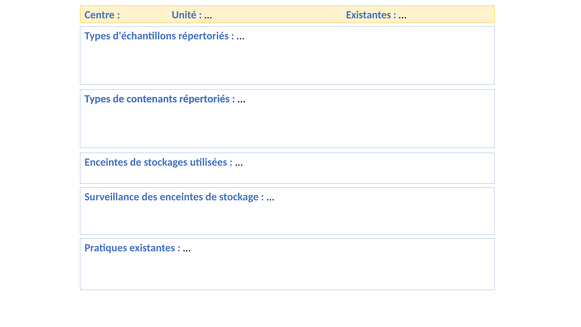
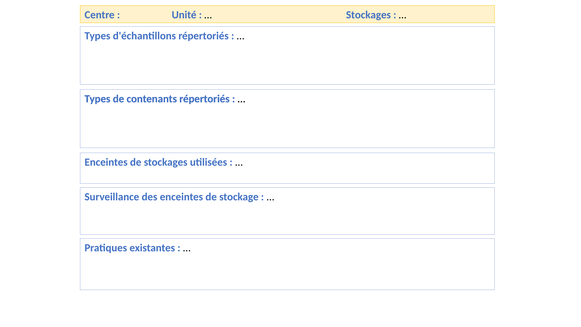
Existantes at (369, 15): Existantes -> Stockages
